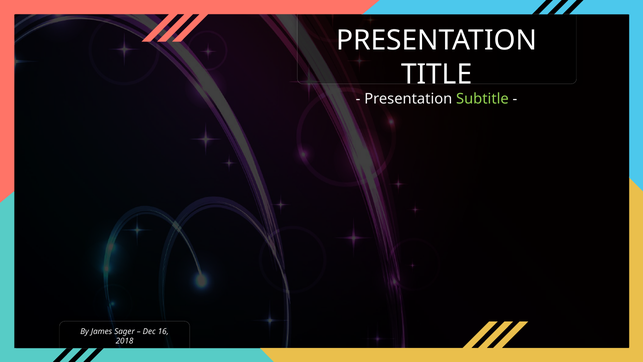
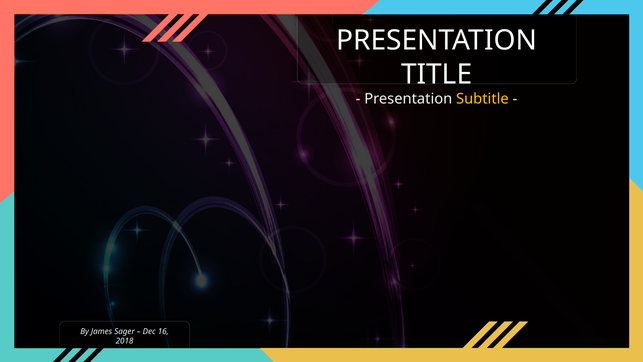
Subtitle colour: light green -> yellow
